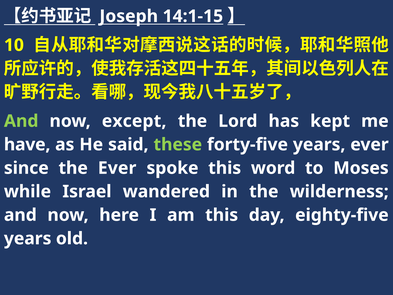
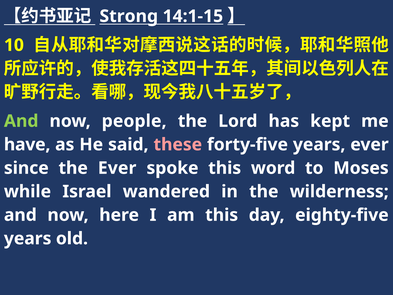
Joseph: Joseph -> Strong
except: except -> people
these colour: light green -> pink
